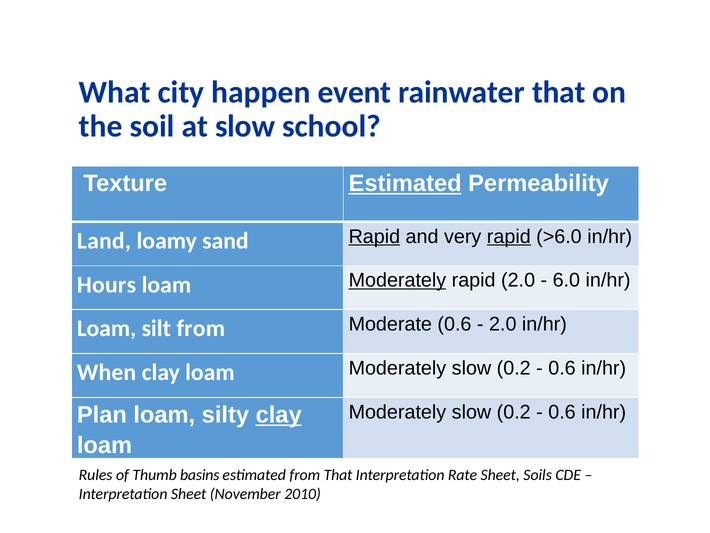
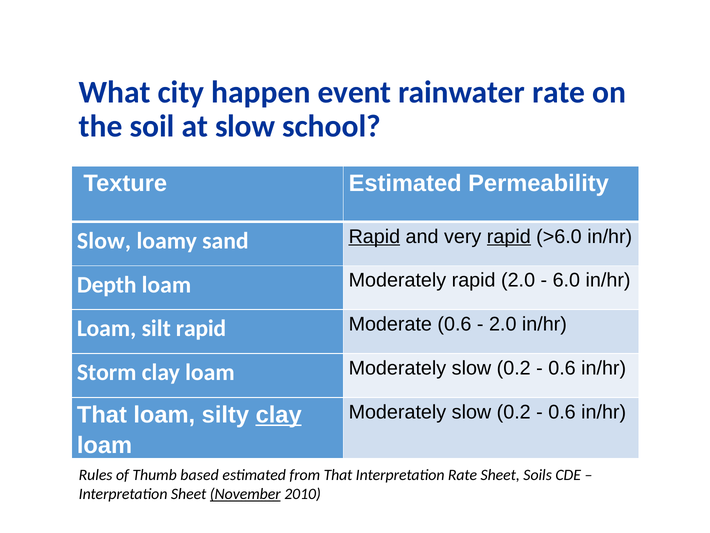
rainwater that: that -> rate
Estimated at (405, 183) underline: present -> none
Land at (104, 241): Land -> Slow
Hours: Hours -> Depth
Moderately at (397, 280) underline: present -> none
silt from: from -> rapid
When: When -> Storm
Plan at (102, 415): Plan -> That
basins: basins -> based
November underline: none -> present
